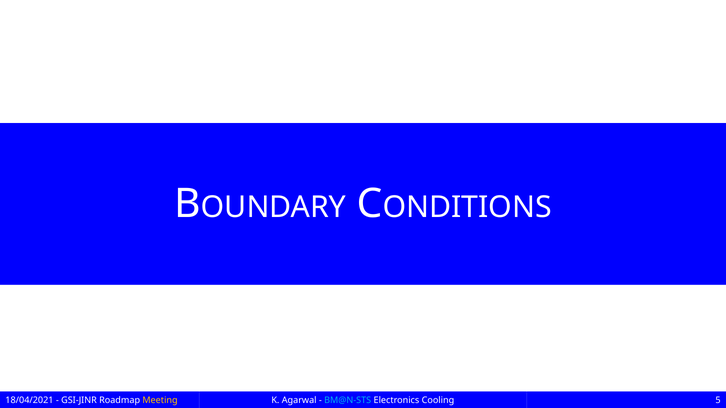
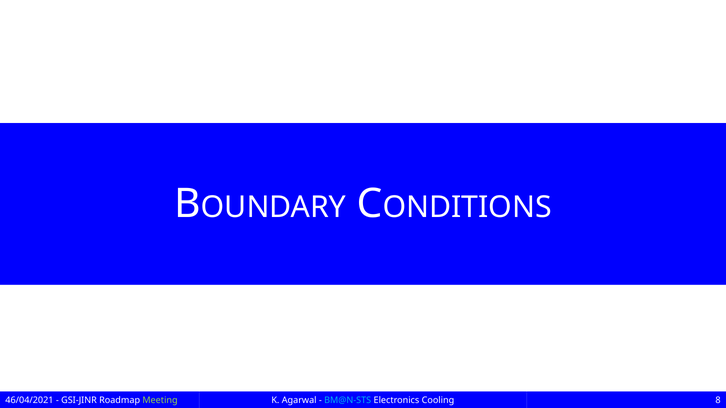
18/04/2021: 18/04/2021 -> 46/04/2021
Meeting colour: yellow -> light green
5: 5 -> 8
